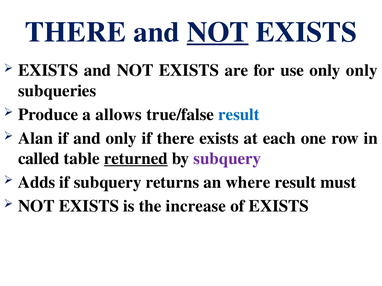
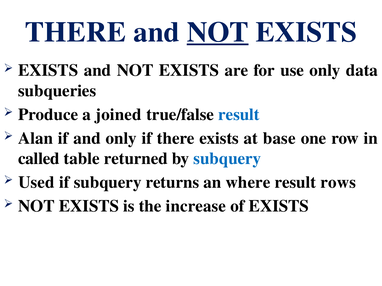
only only: only -> data
allows: allows -> joined
each: each -> base
returned underline: present -> none
subquery at (227, 159) colour: purple -> blue
Adds: Adds -> Used
must: must -> rows
